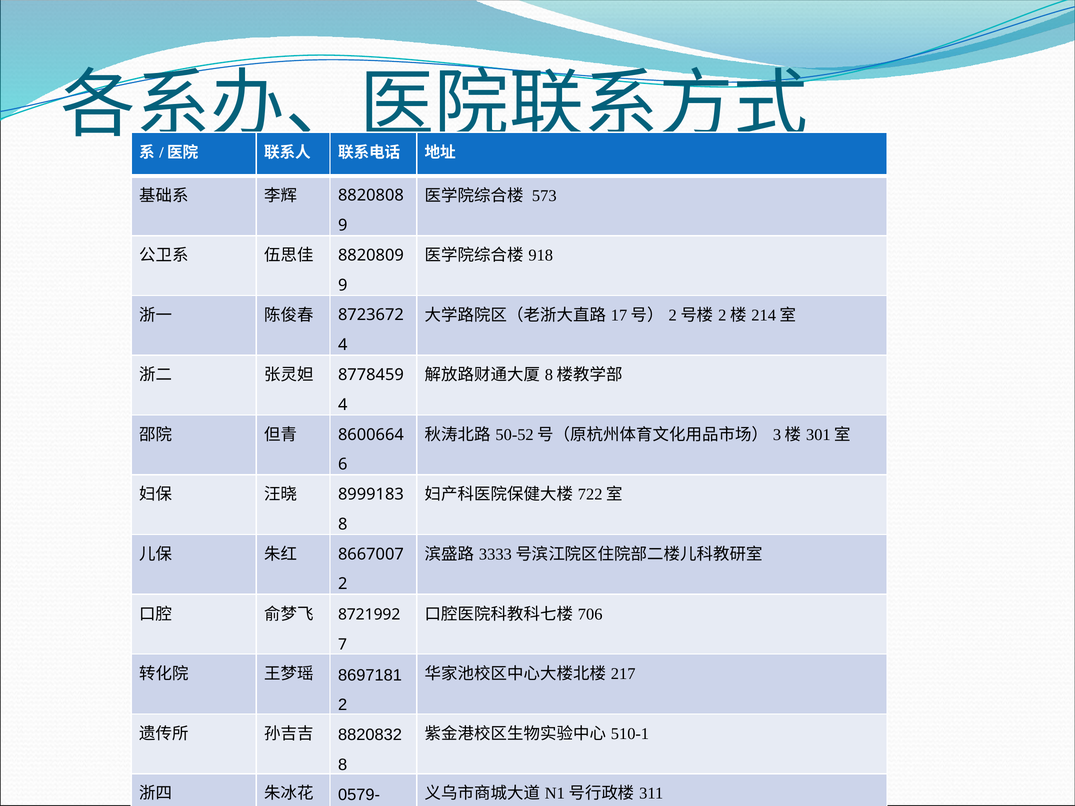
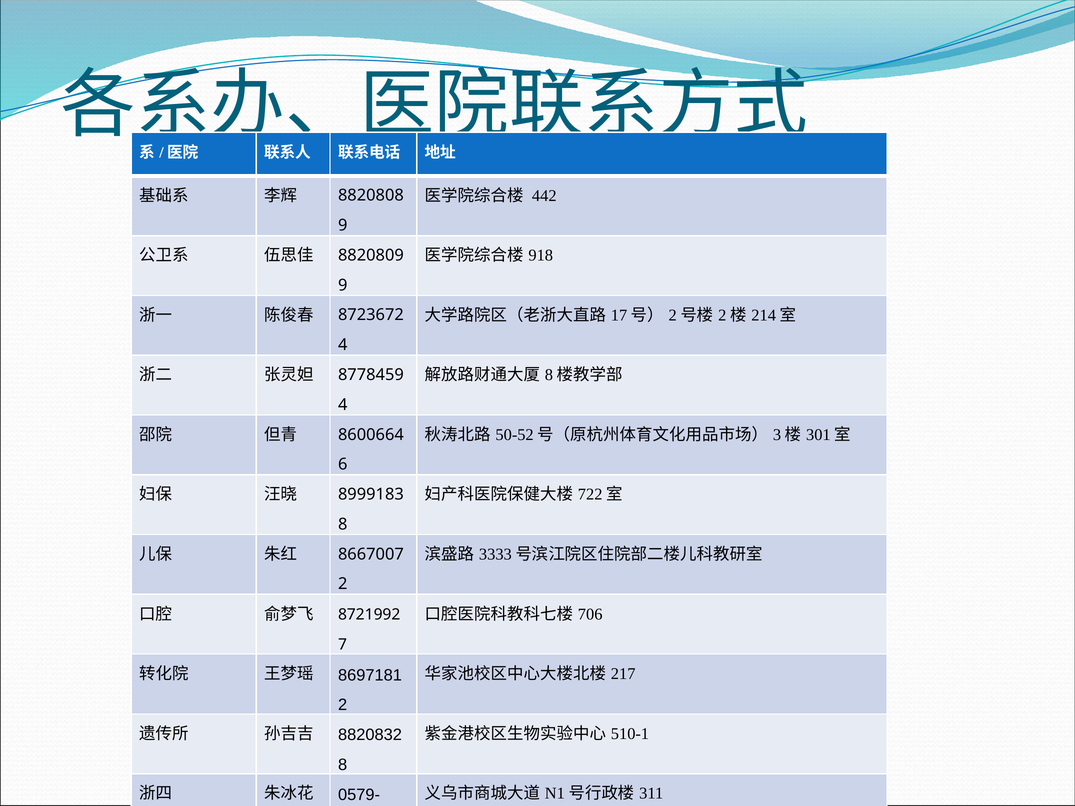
573: 573 -> 442
